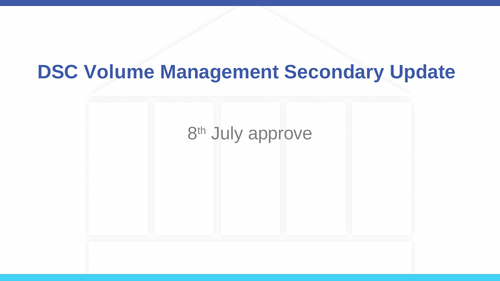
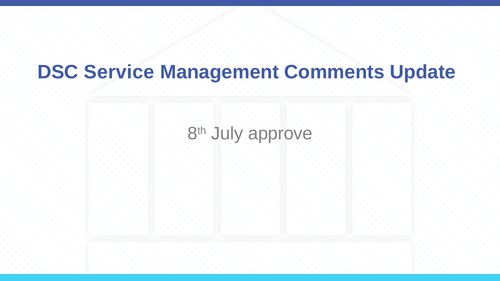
Volume: Volume -> Service
Secondary: Secondary -> Comments
